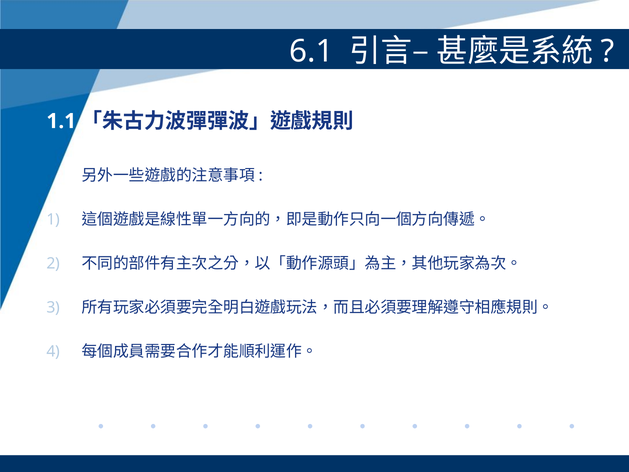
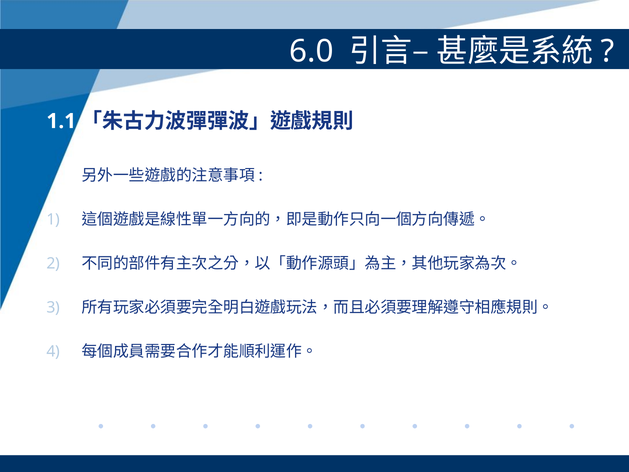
6.1: 6.1 -> 6.0
